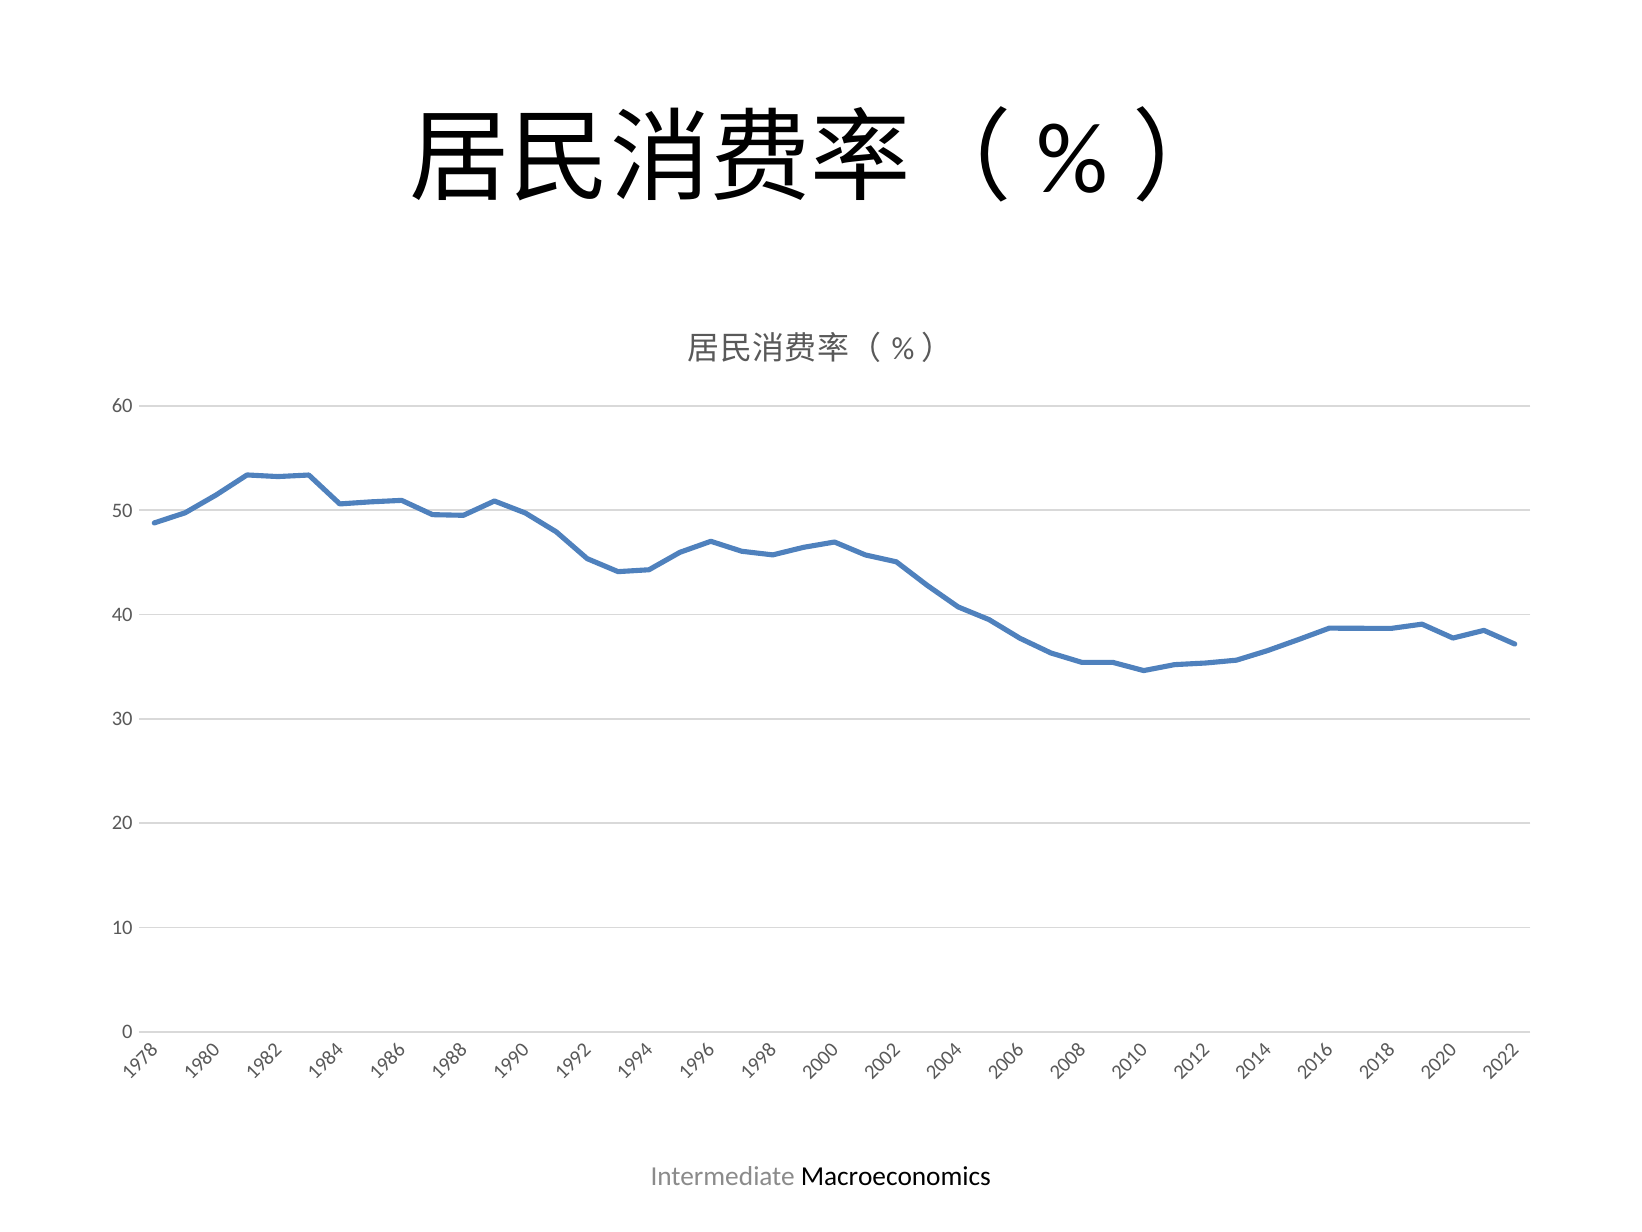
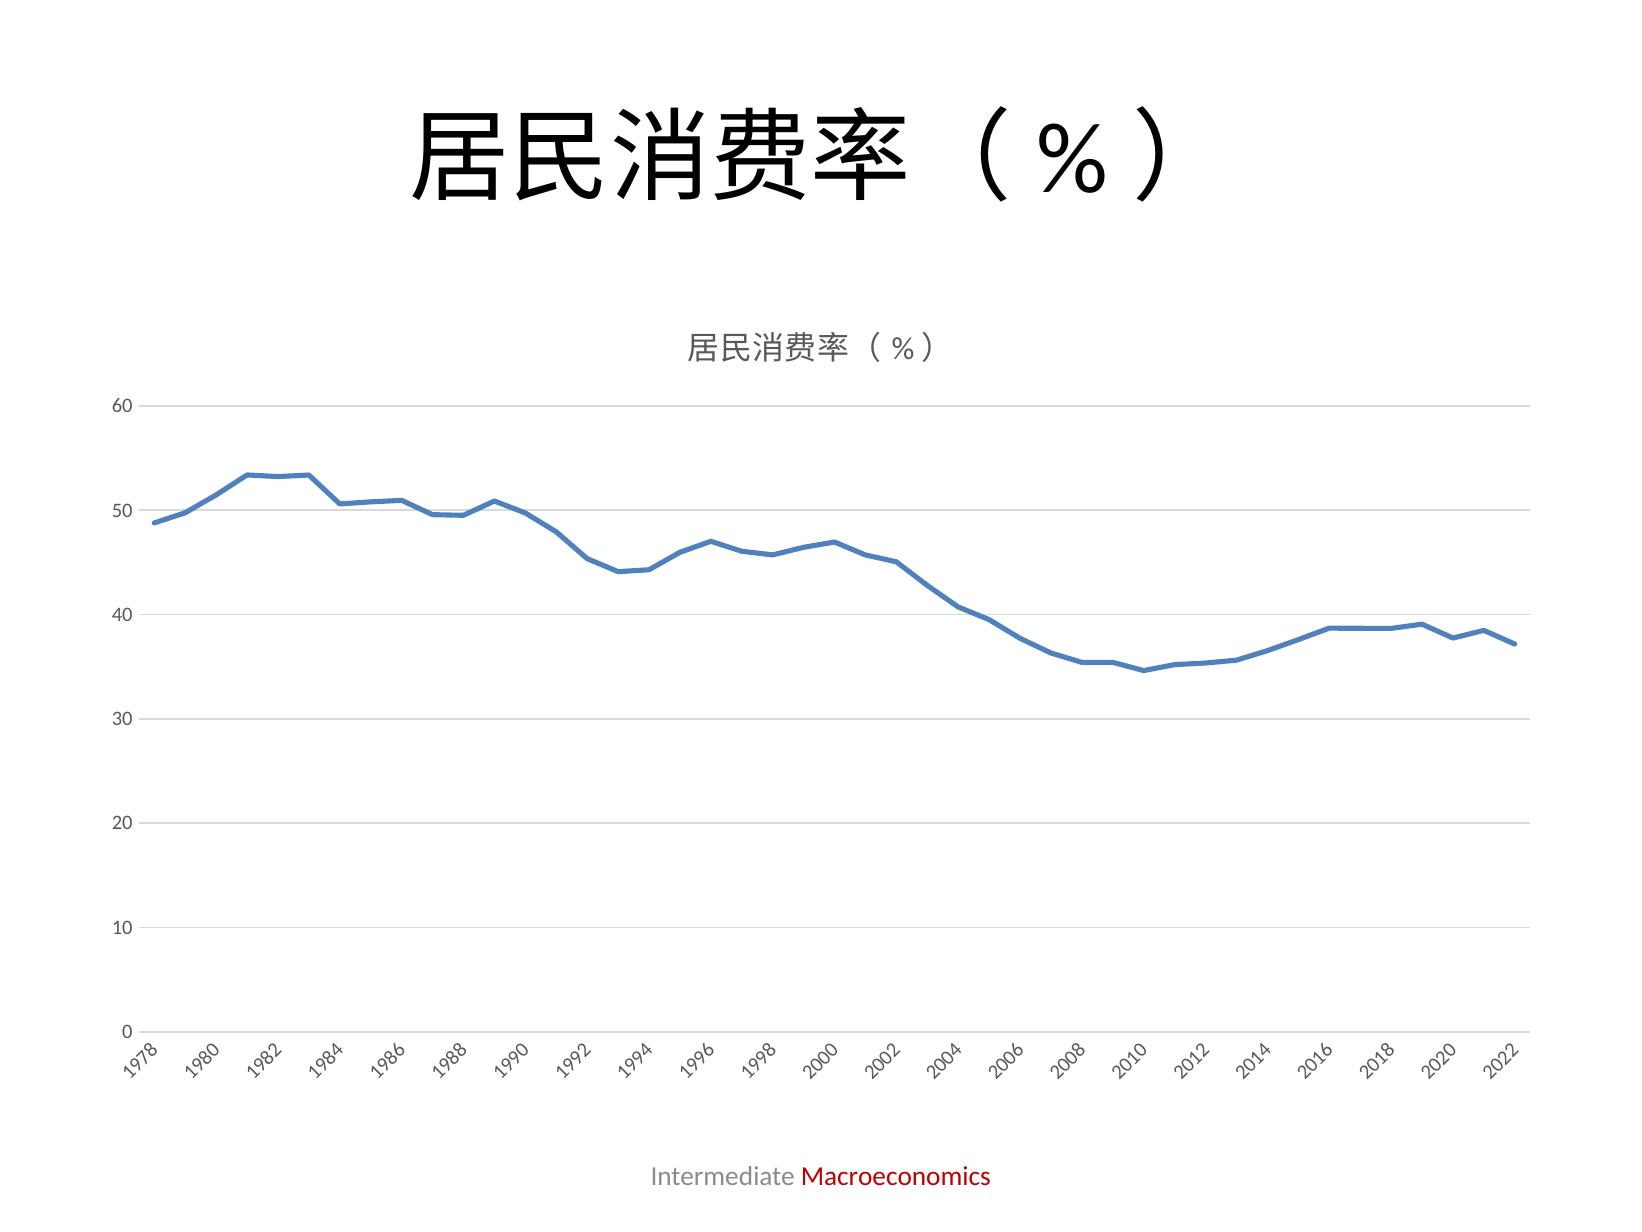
Macroeconomics colour: black -> red
